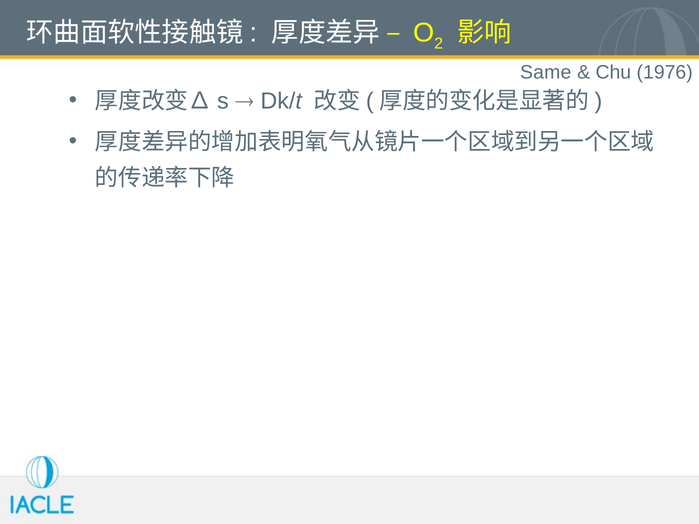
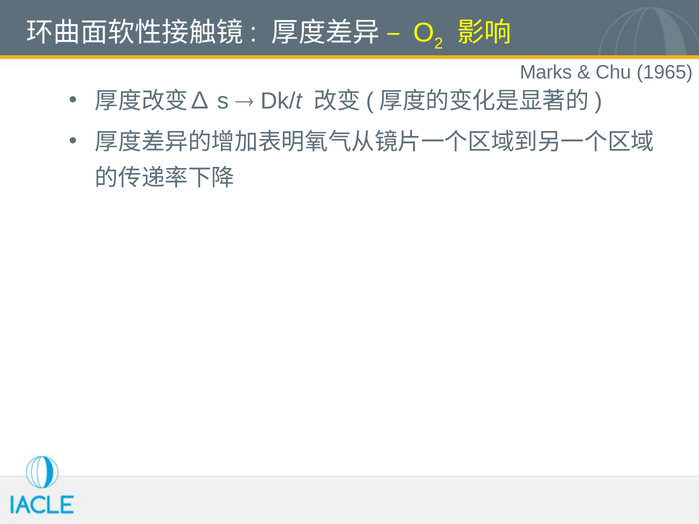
Same: Same -> Marks
1976: 1976 -> 1965
